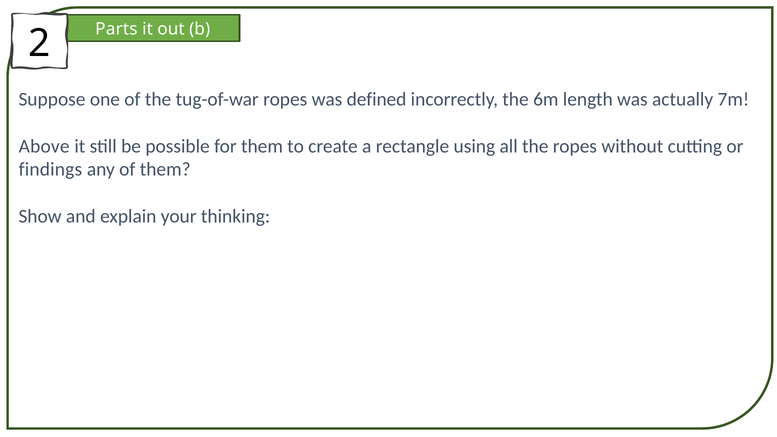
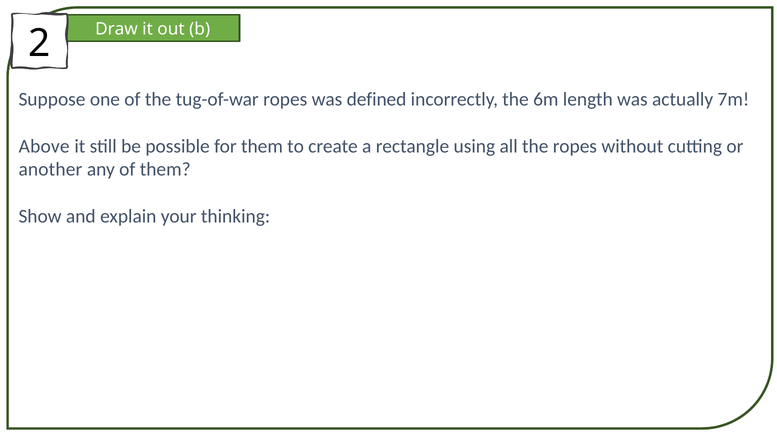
Parts: Parts -> Draw
findings: findings -> another
